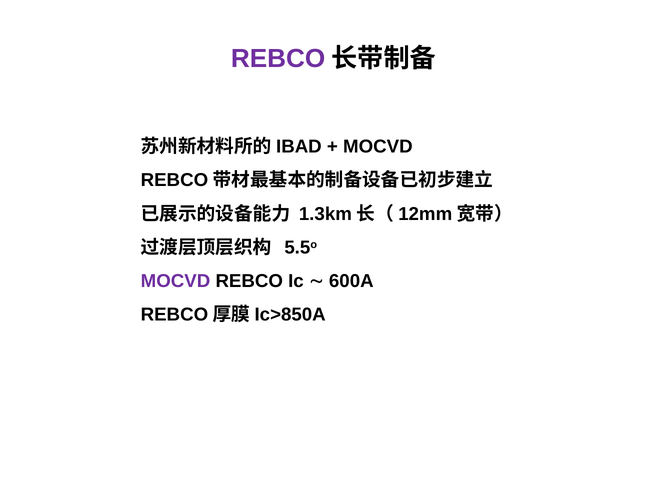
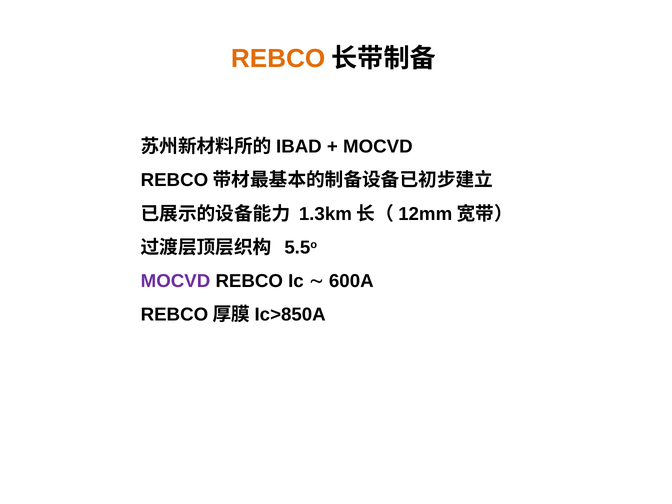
REBCO at (278, 58) colour: purple -> orange
